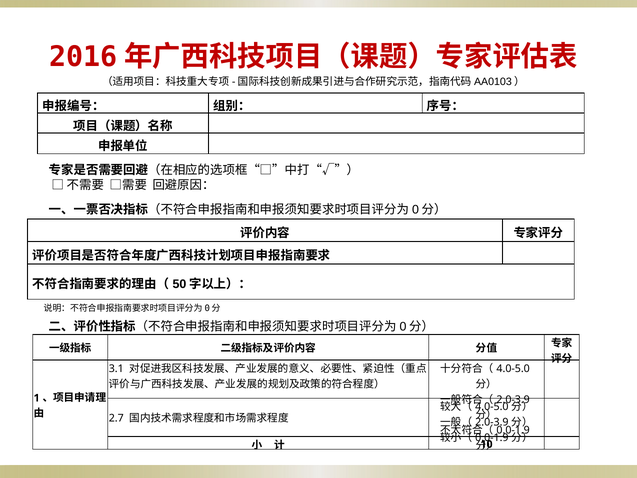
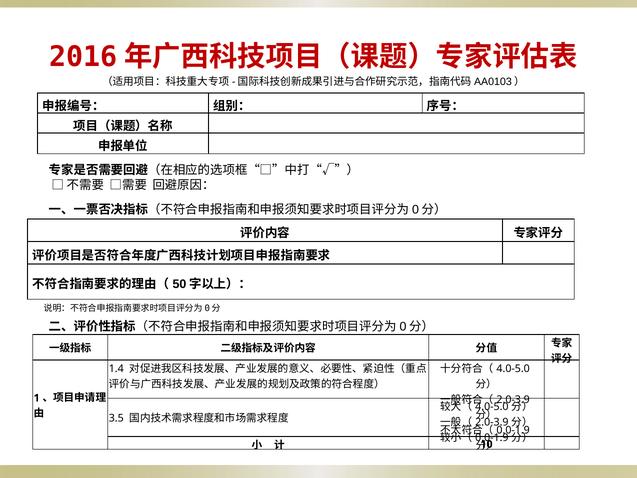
3.1: 3.1 -> 1.4
2.7: 2.7 -> 3.5
